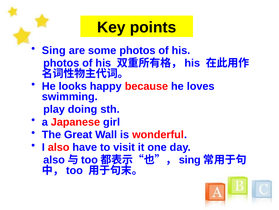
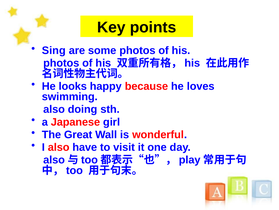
play at (54, 109): play -> also
sing at (190, 159): sing -> play
